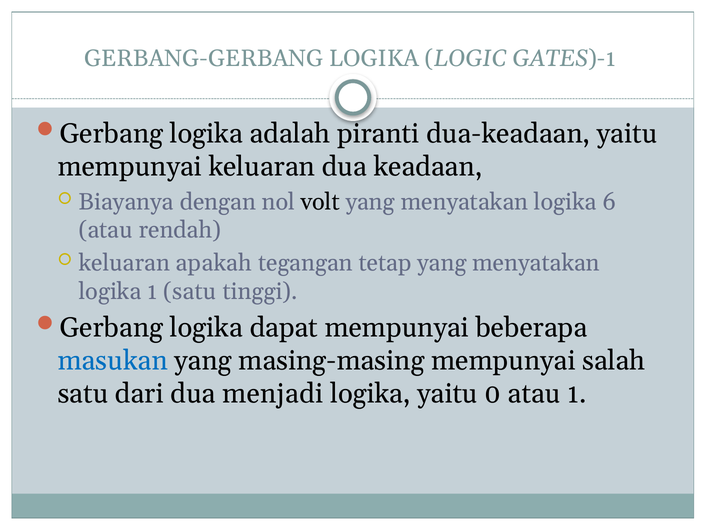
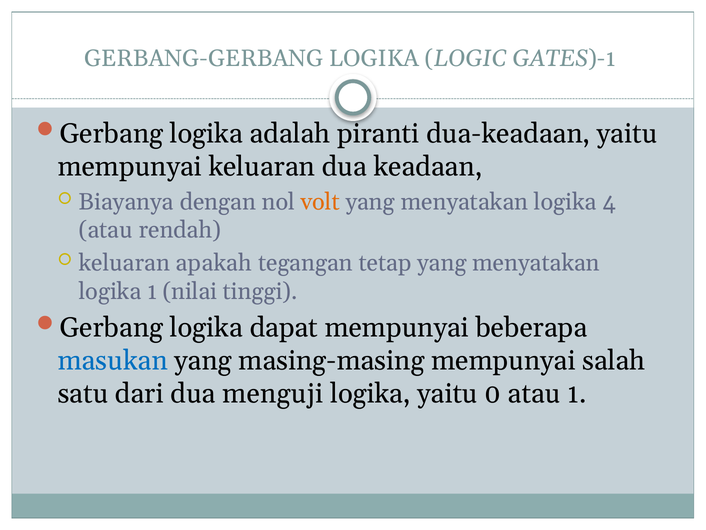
volt colour: black -> orange
6: 6 -> 4
1 satu: satu -> nilai
menjadi: menjadi -> menguji
